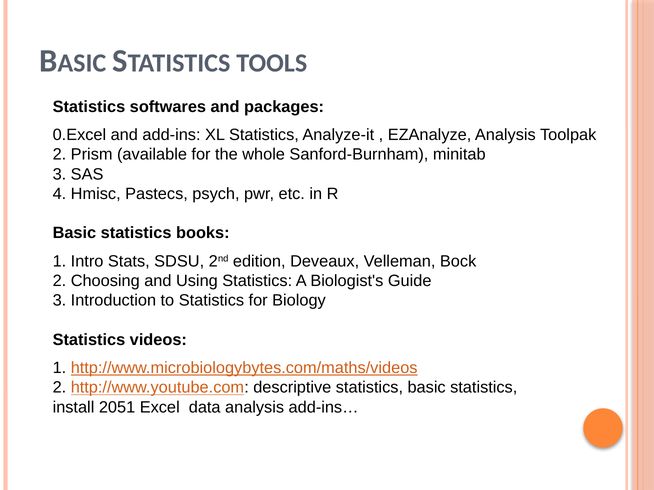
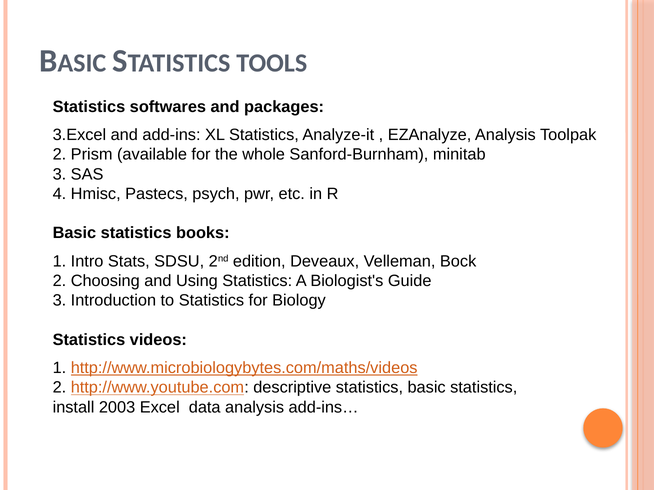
0.Excel: 0.Excel -> 3.Excel
2051: 2051 -> 2003
